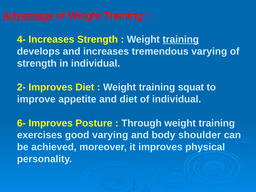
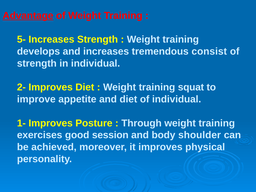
4-: 4- -> 5-
training at (181, 39) underline: present -> none
tremendous varying: varying -> consist
6-: 6- -> 1-
good varying: varying -> session
